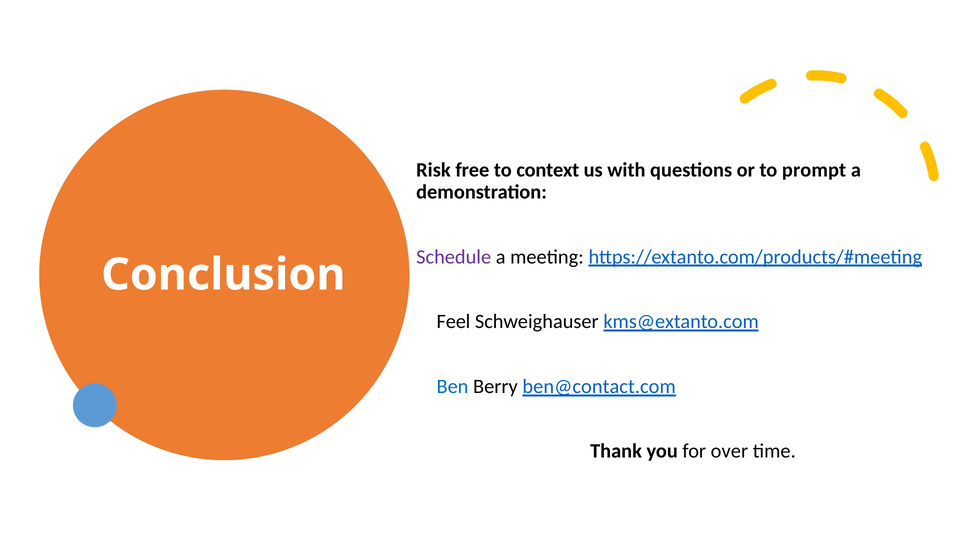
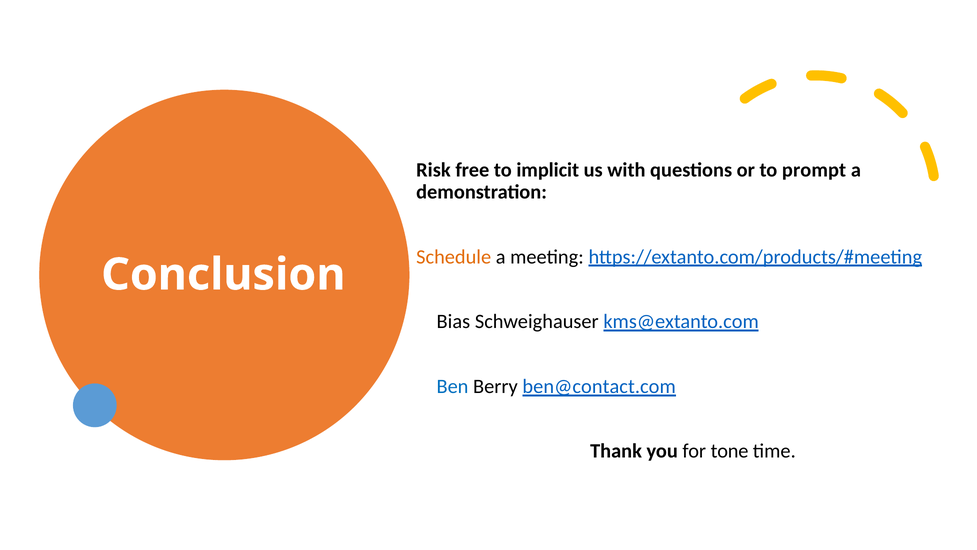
context: context -> implicit
Schedule colour: purple -> orange
Feel: Feel -> Bias
over: over -> tone
